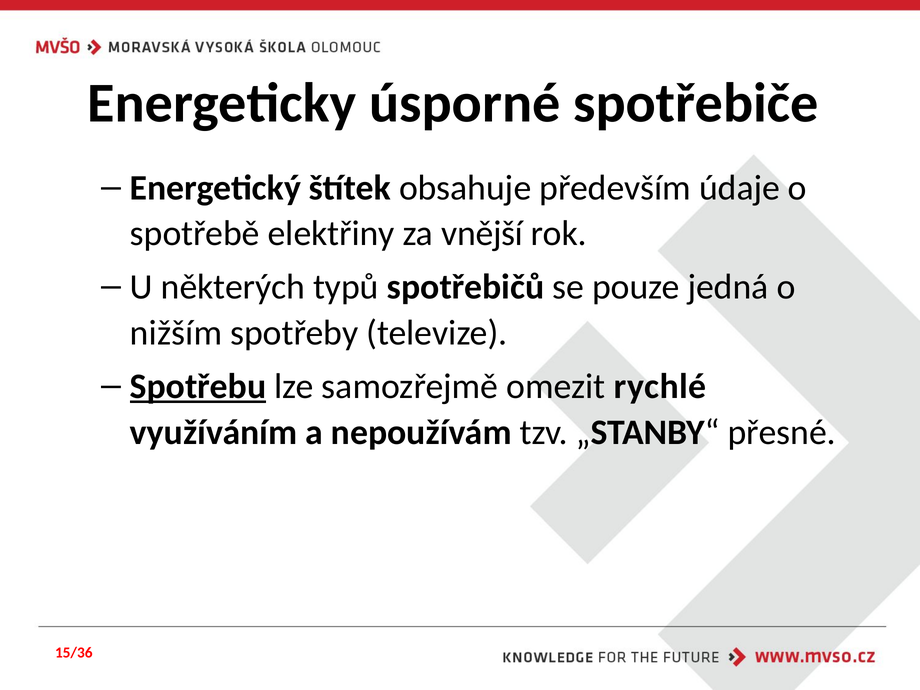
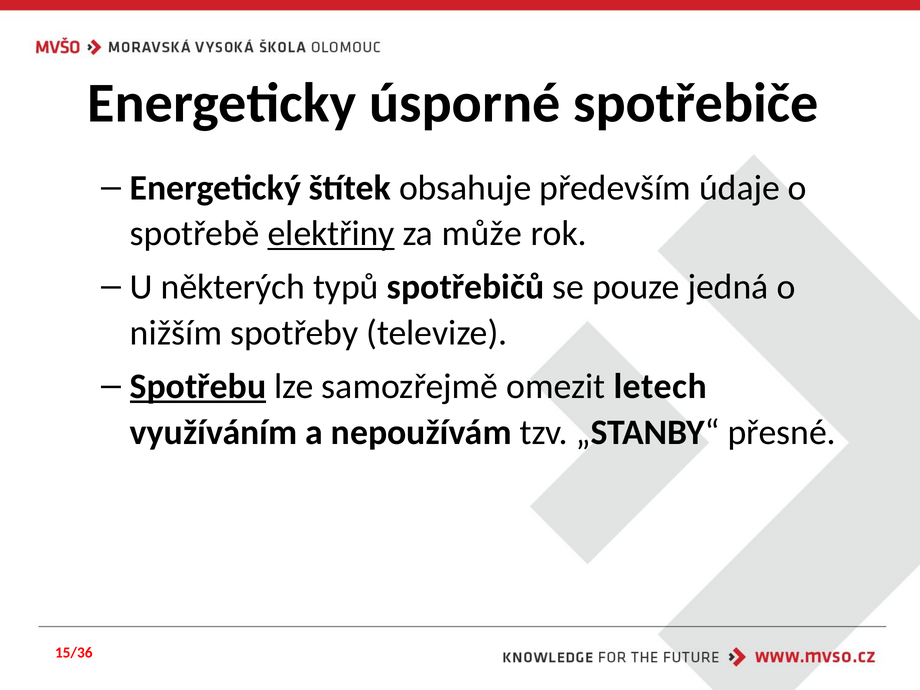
elektřiny underline: none -> present
vnější: vnější -> může
rychlé: rychlé -> letech
